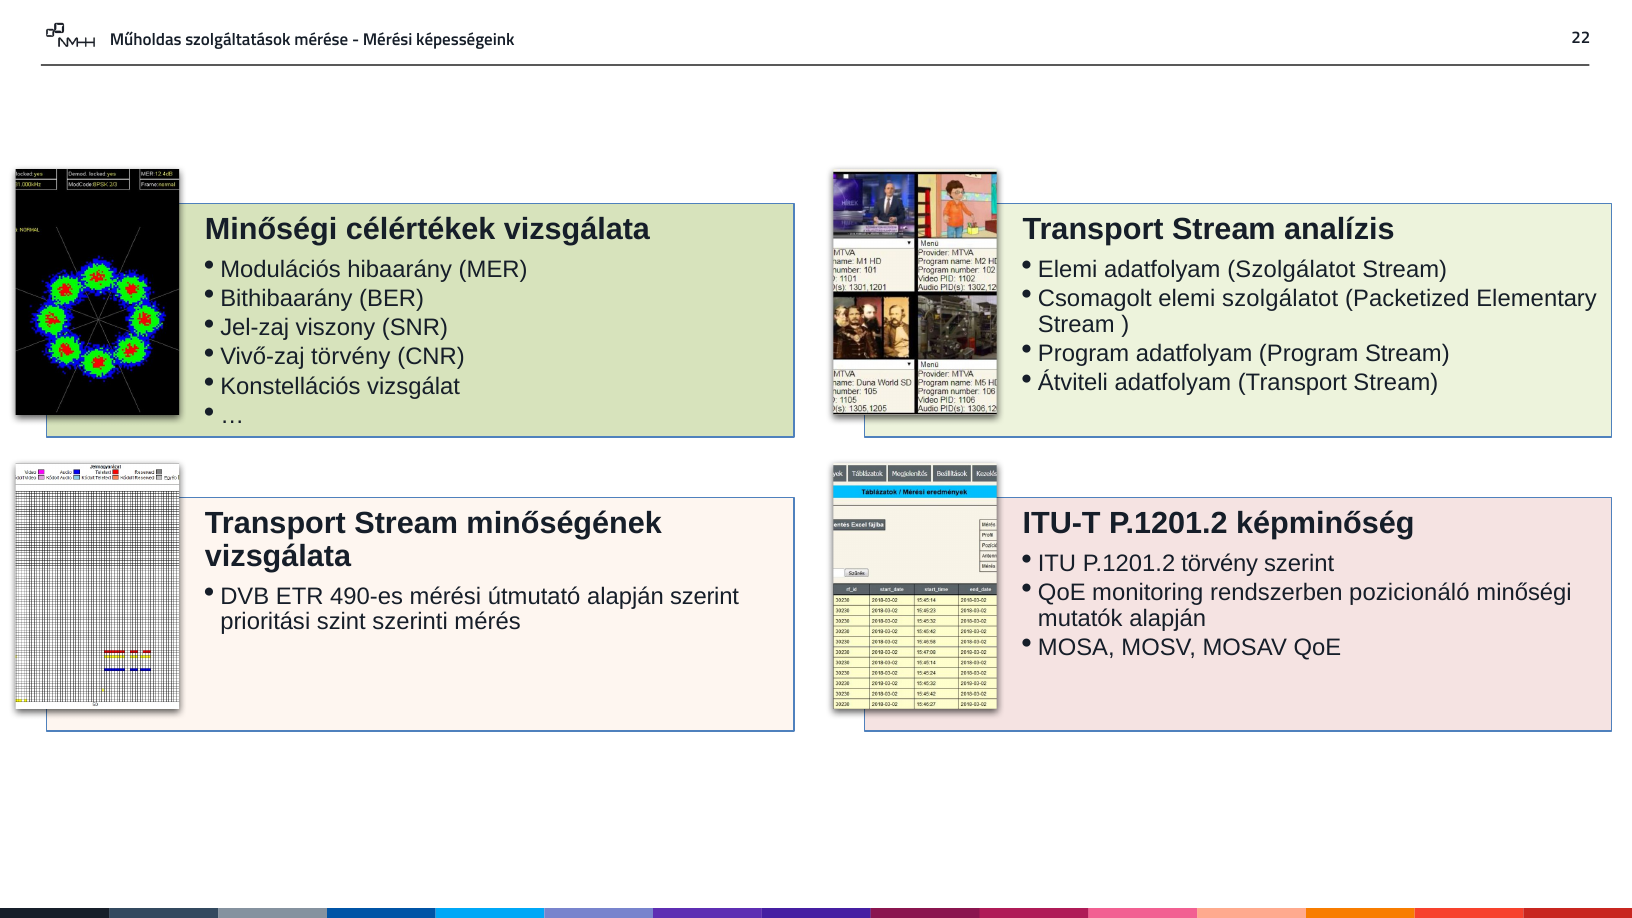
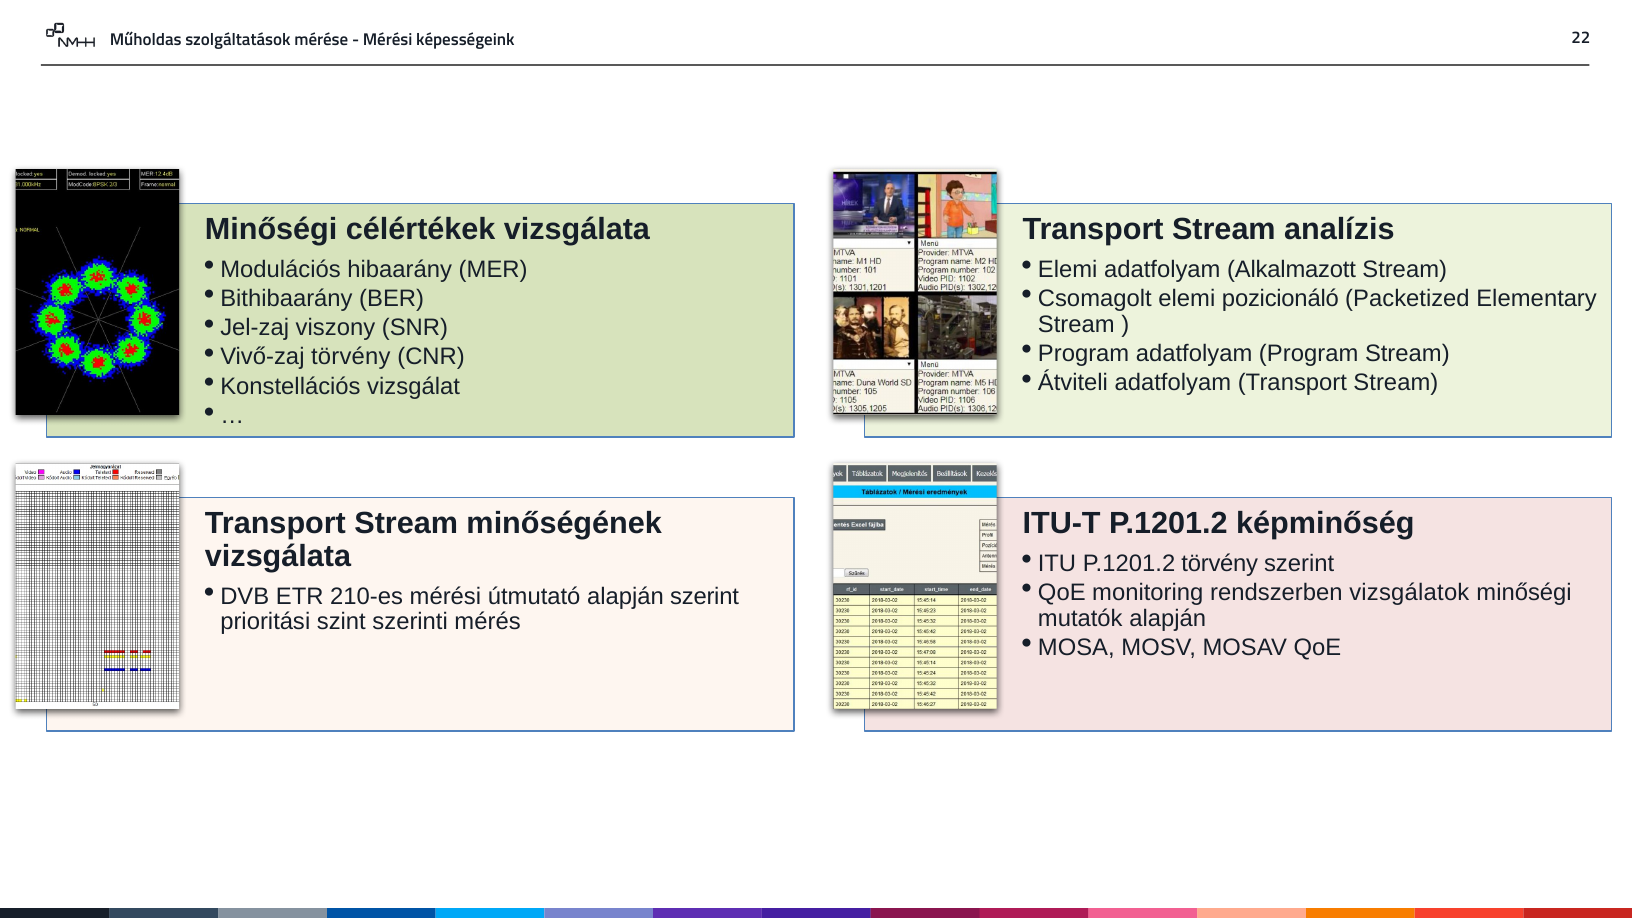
adatfolyam Szolgálatot: Szolgálatot -> Alkalmazott
elemi szolgálatot: szolgálatot -> pozicionáló
pozicionáló: pozicionáló -> vizsgálatok
490-es: 490-es -> 210-es
